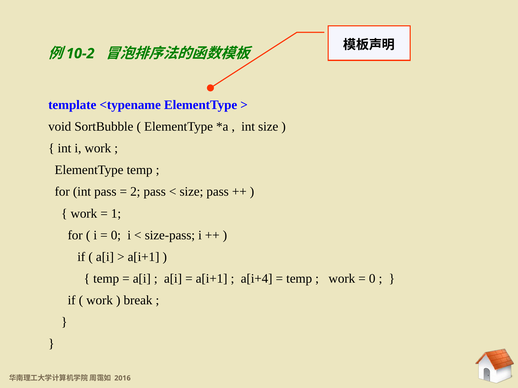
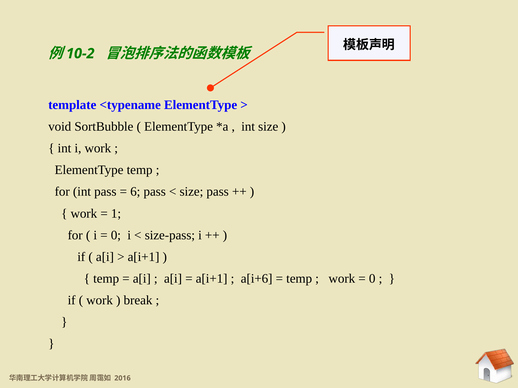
2: 2 -> 6
a[i+4: a[i+4 -> a[i+6
